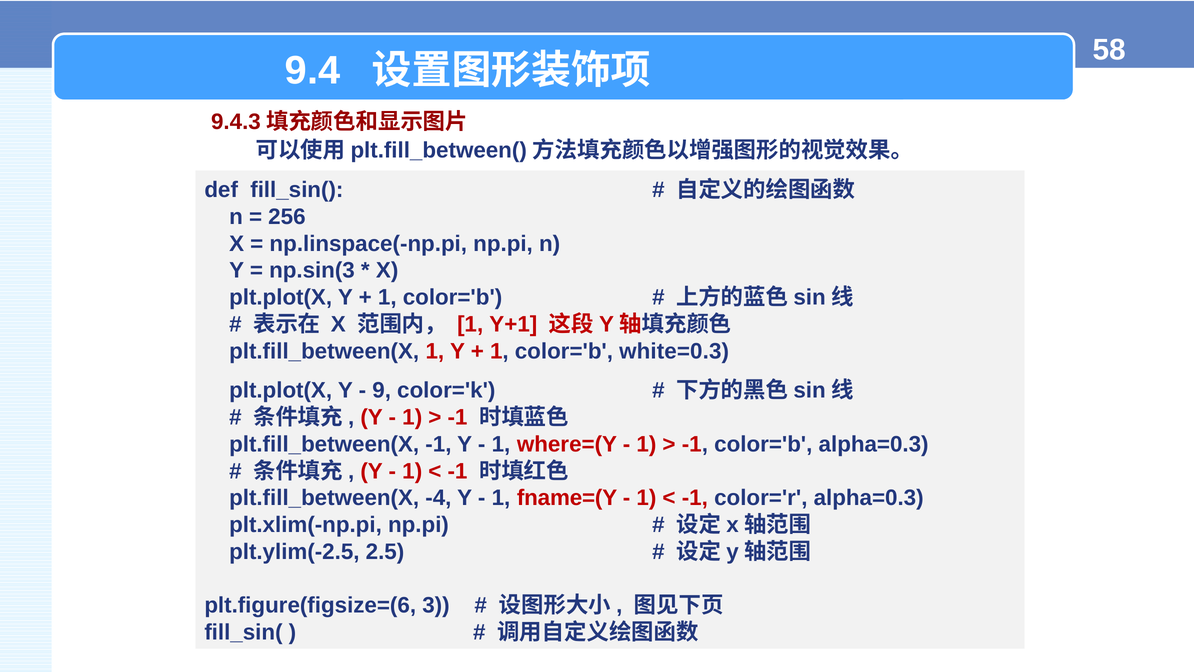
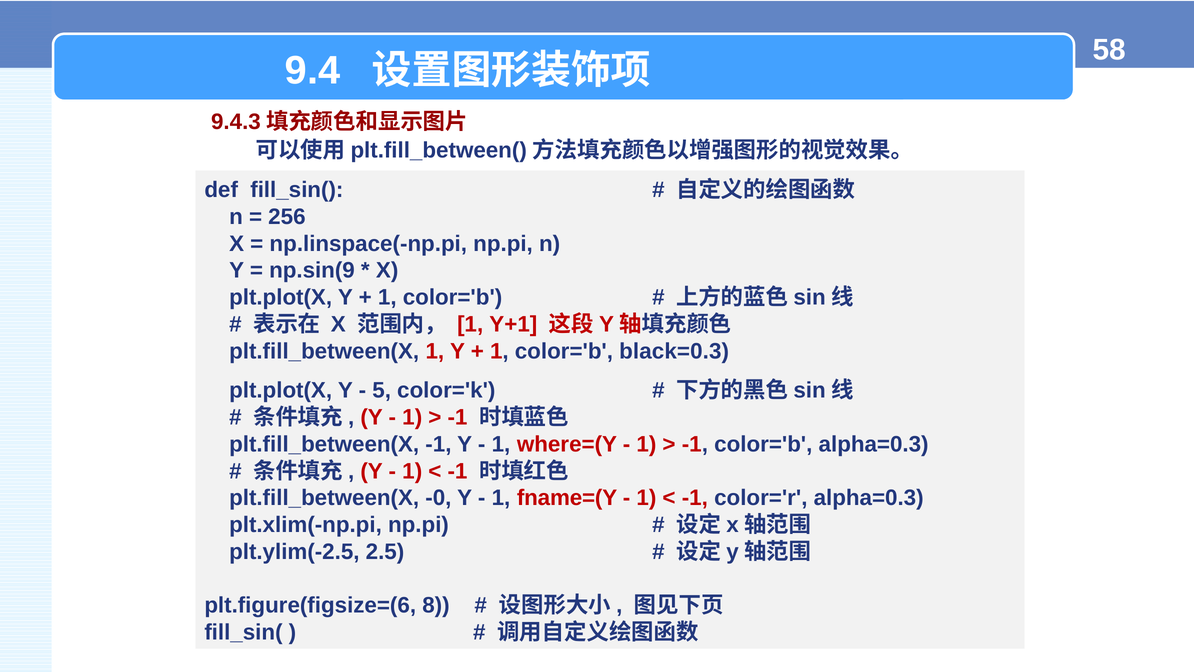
np.sin(3: np.sin(3 -> np.sin(9
white=0.3: white=0.3 -> black=0.3
9: 9 -> 5
-4: -4 -> -0
3: 3 -> 8
